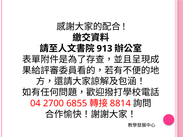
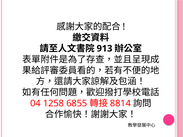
2700: 2700 -> 1258
